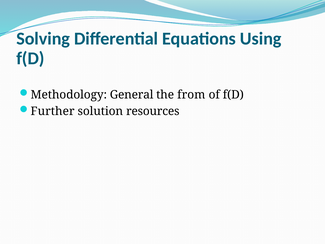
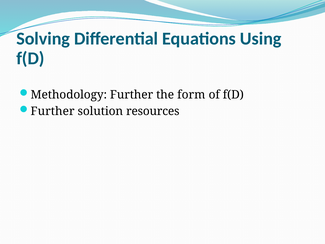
Methodology General: General -> Further
from: from -> form
